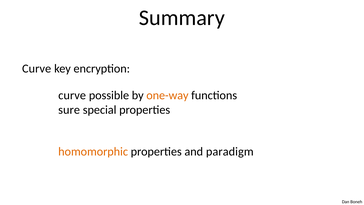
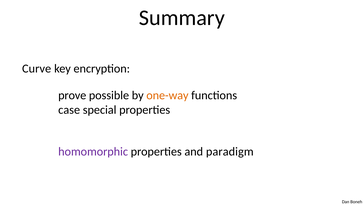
curve at (72, 95): curve -> prove
sure: sure -> case
homomorphic colour: orange -> purple
